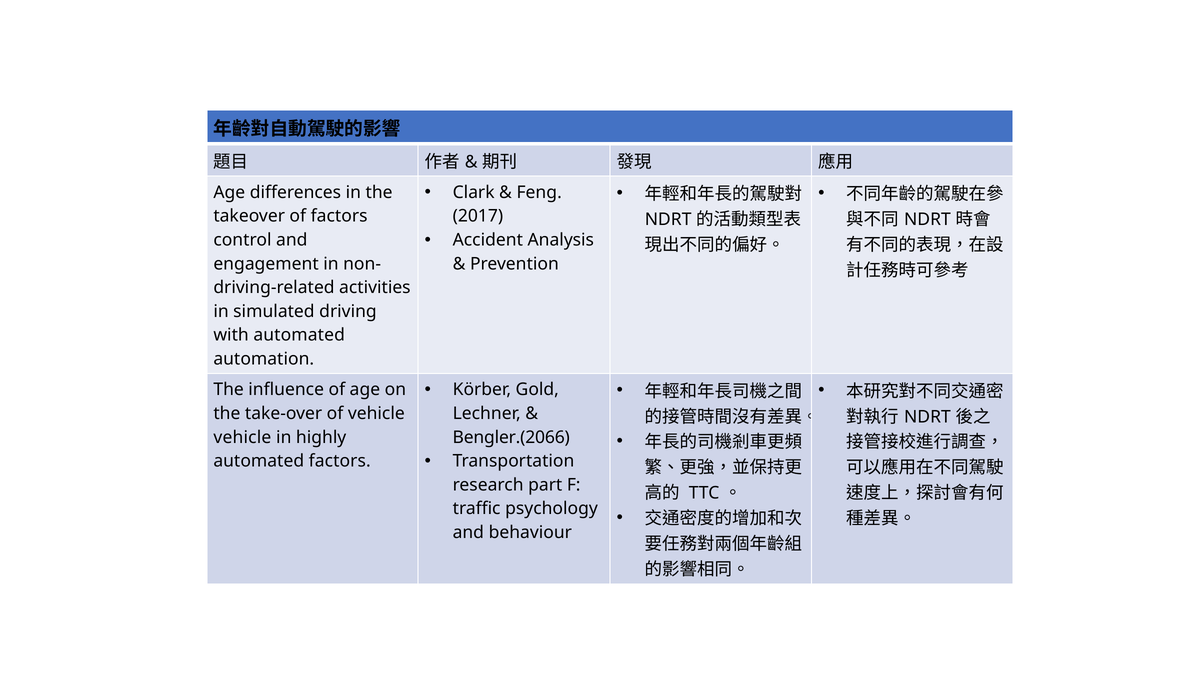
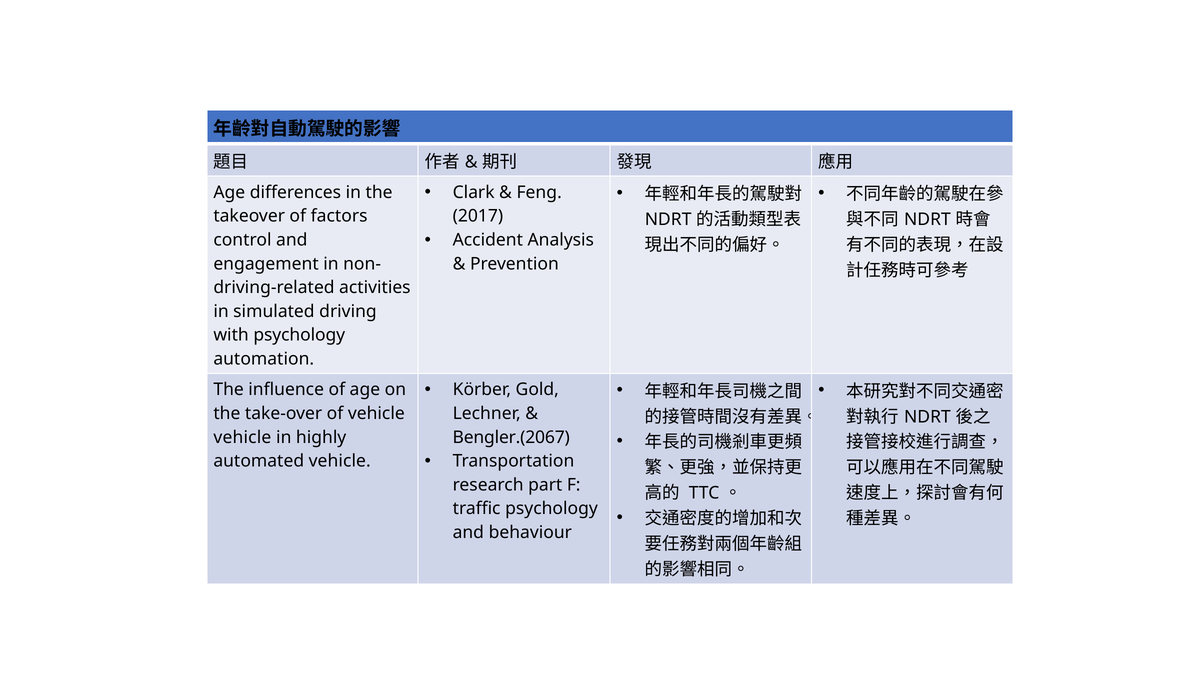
with automated: automated -> psychology
Bengler.(2066: Bengler.(2066 -> Bengler.(2067
automated factors: factors -> vehicle
